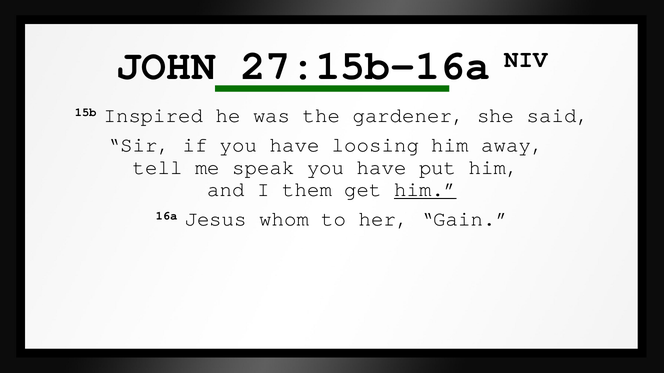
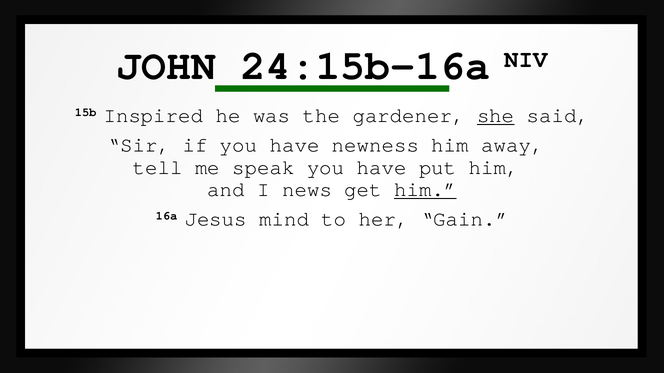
27:15b-16a: 27:15b-16a -> 24:15b-16a
she underline: none -> present
loosing: loosing -> newness
them: them -> news
whom: whom -> mind
